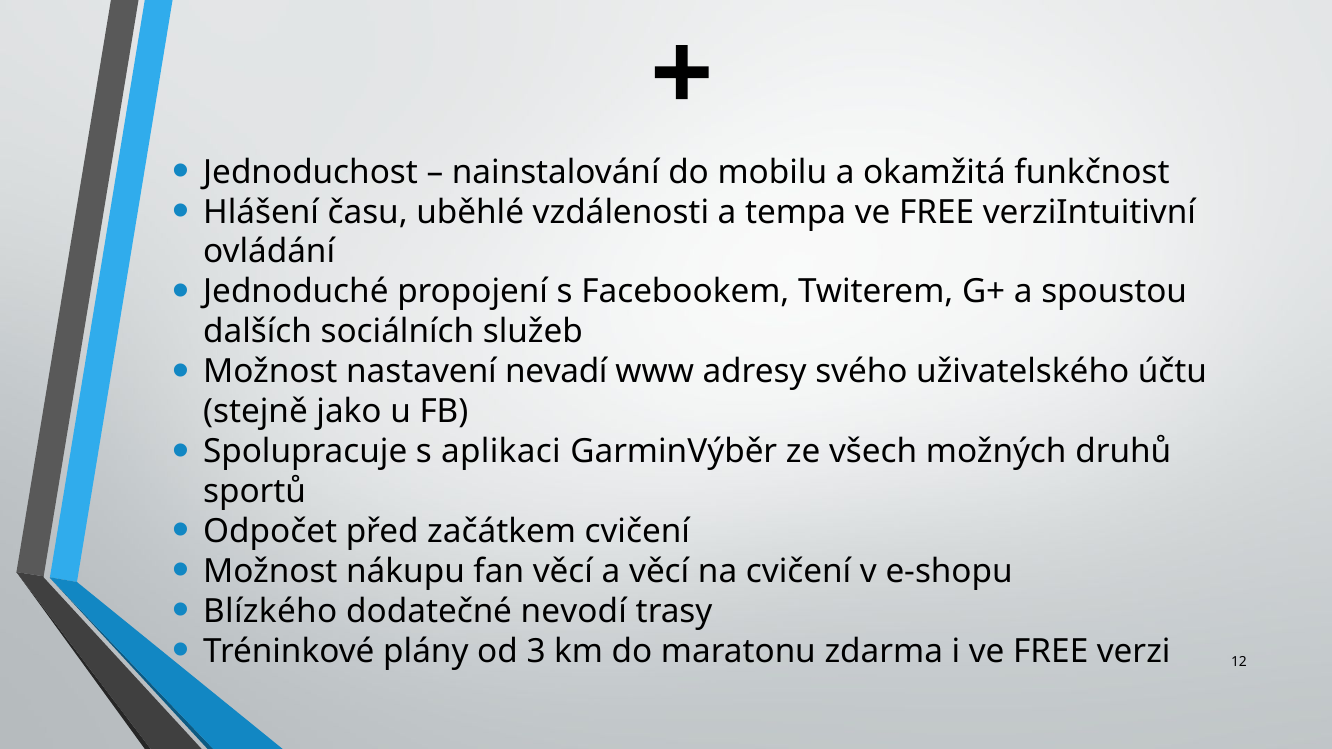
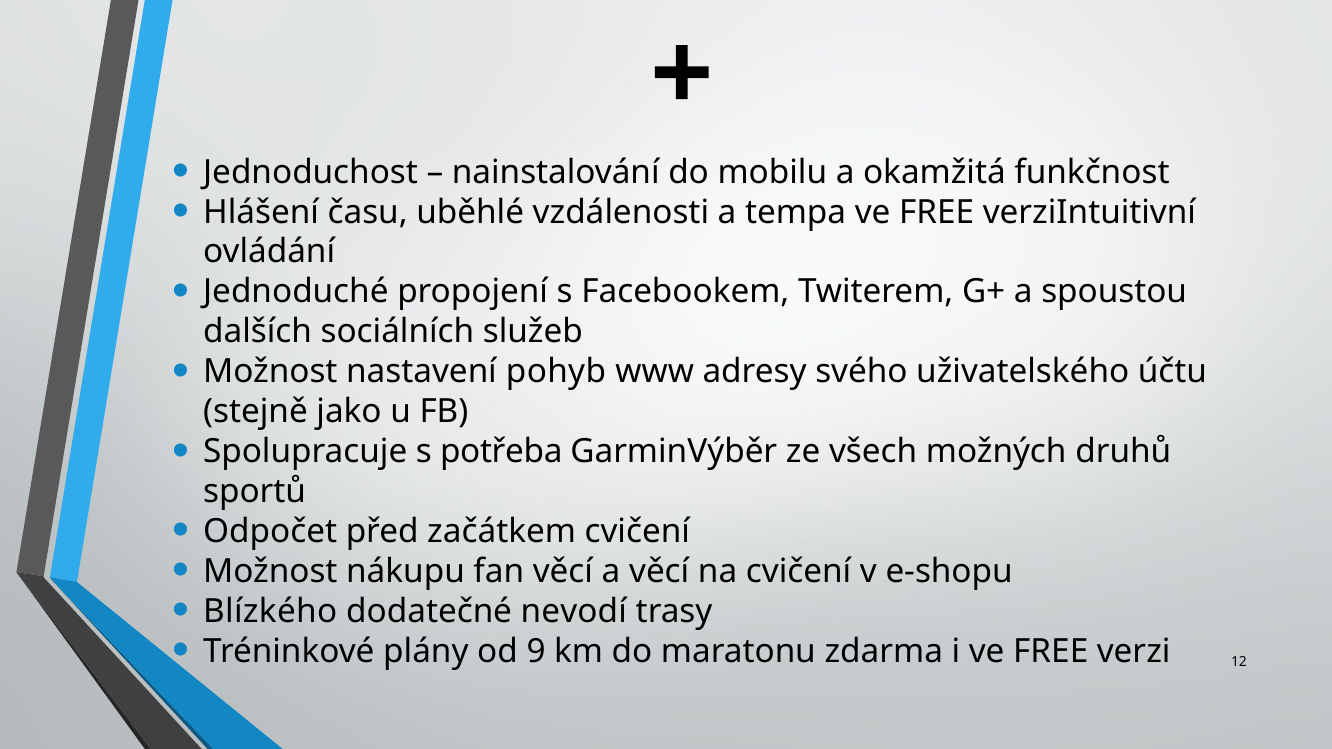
nevadí: nevadí -> pohyb
aplikaci: aplikaci -> potřeba
3: 3 -> 9
